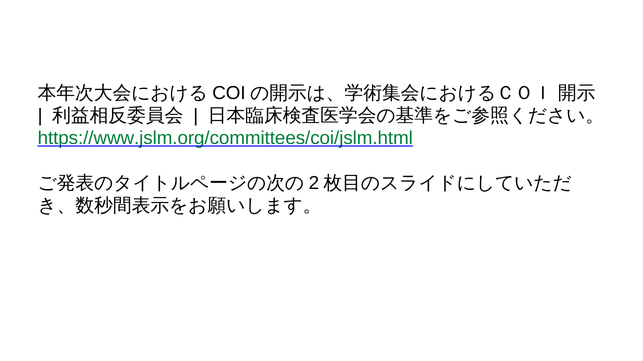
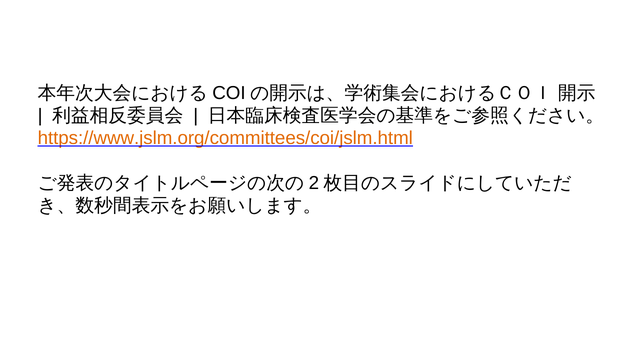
https://www.jslm.org/committees/coi/jslm.html colour: green -> orange
